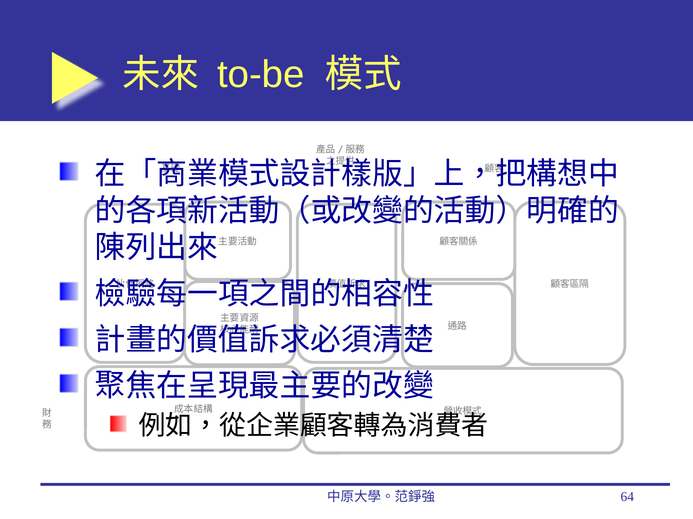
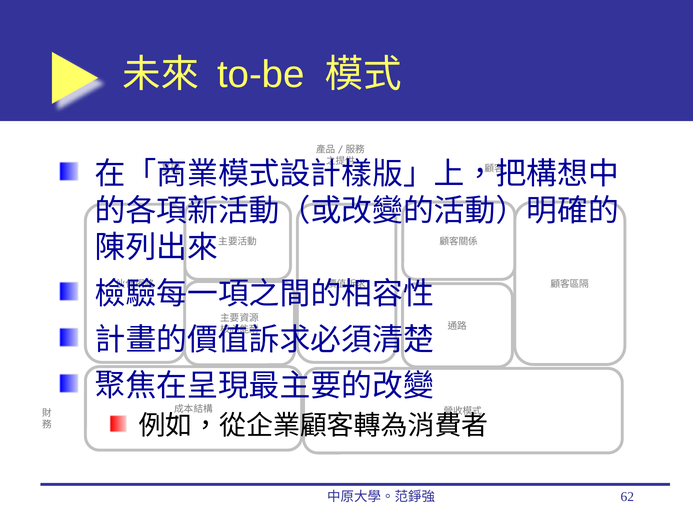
64: 64 -> 62
